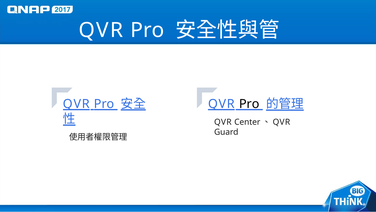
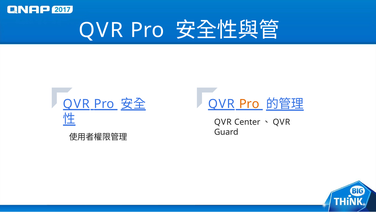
Pro at (249, 104) colour: black -> orange
